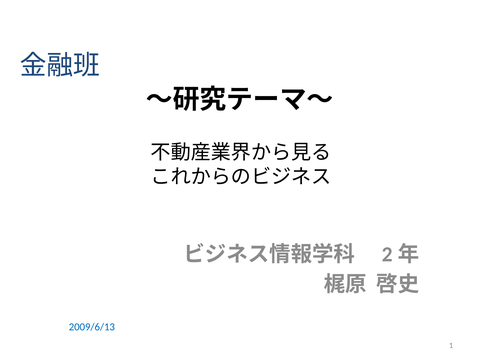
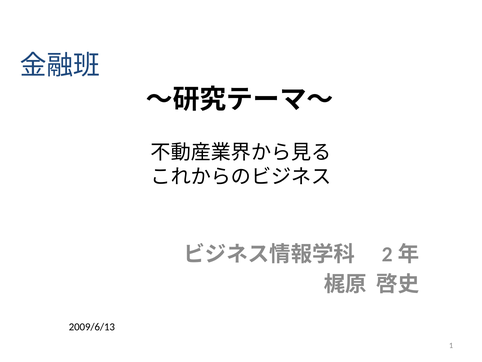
2009/6/13 colour: blue -> black
